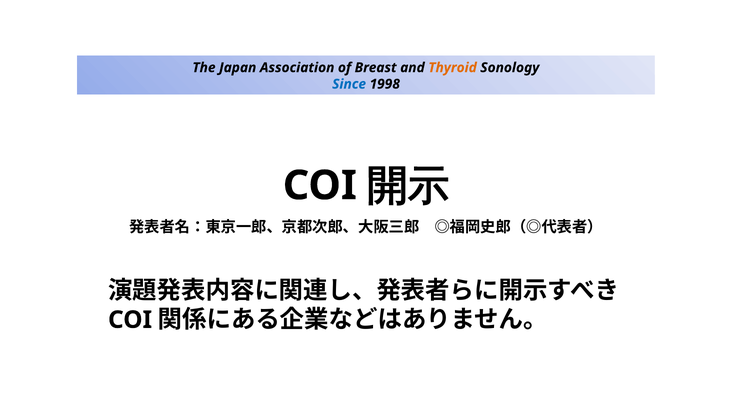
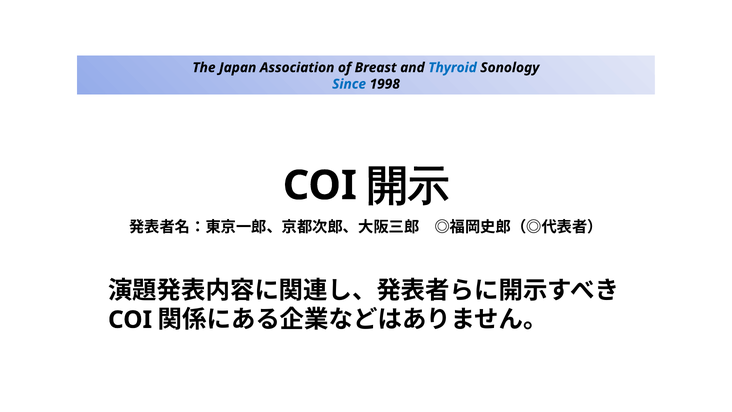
Thyroid colour: orange -> blue
